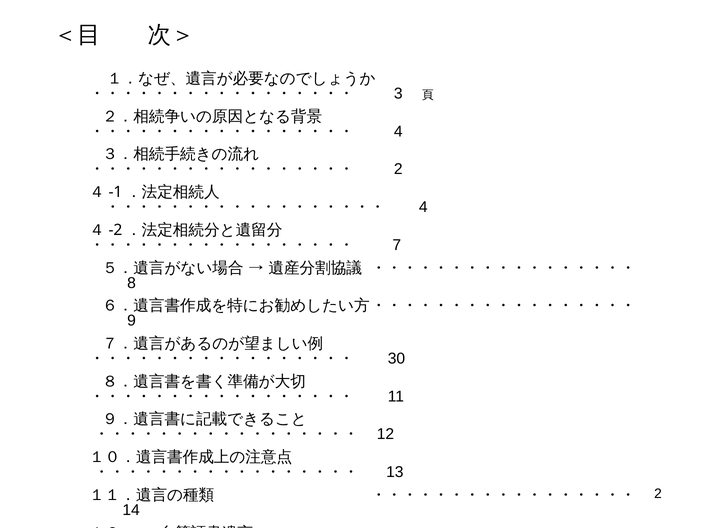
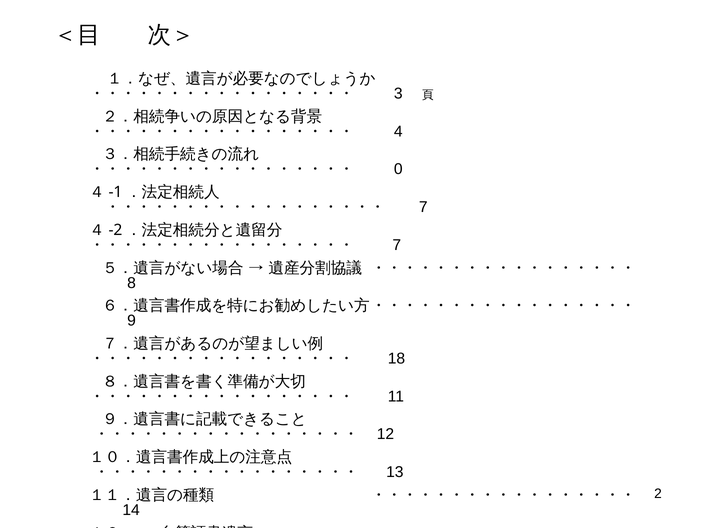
2 at (398, 169): 2 -> 0
4 at (423, 207): 4 -> 7
30 at (396, 359): 30 -> 18
